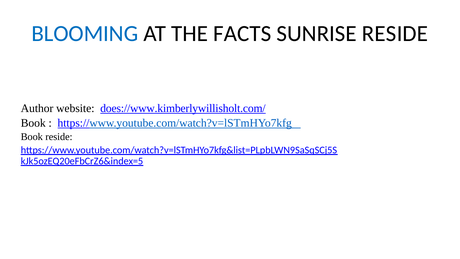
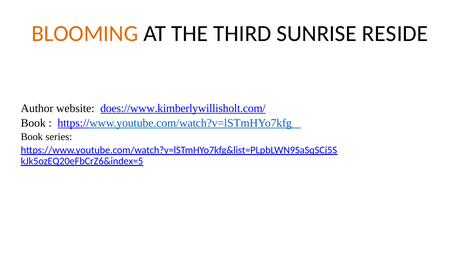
BLOOMING colour: blue -> orange
FACTS: FACTS -> THIRD
Book reside: reside -> series
